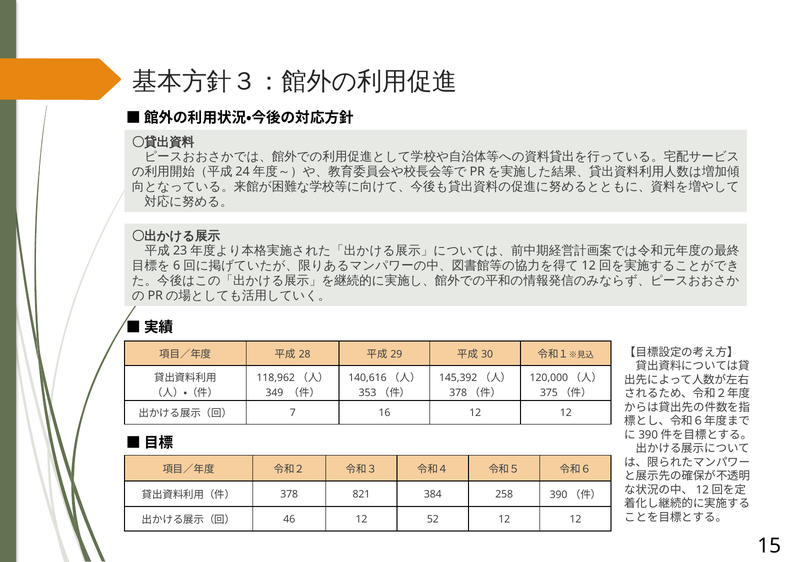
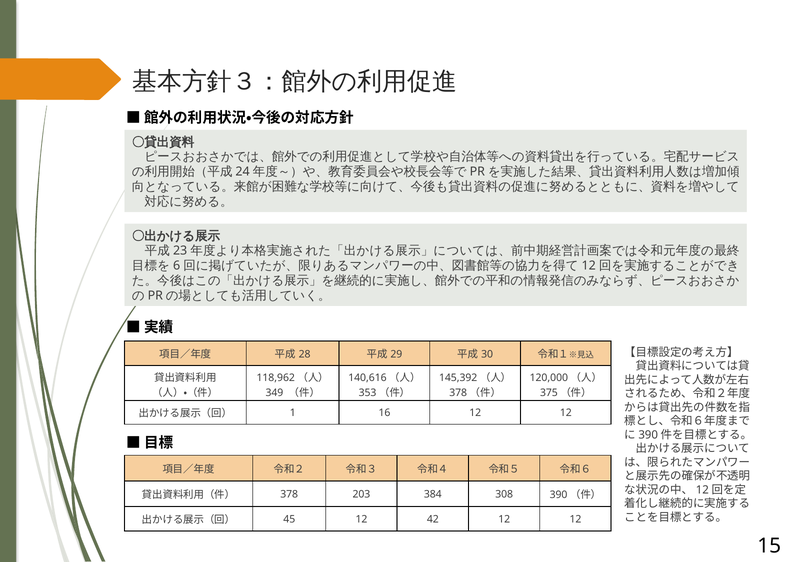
7: 7 -> 1
821: 821 -> 203
258: 258 -> 308
46: 46 -> 45
52: 52 -> 42
